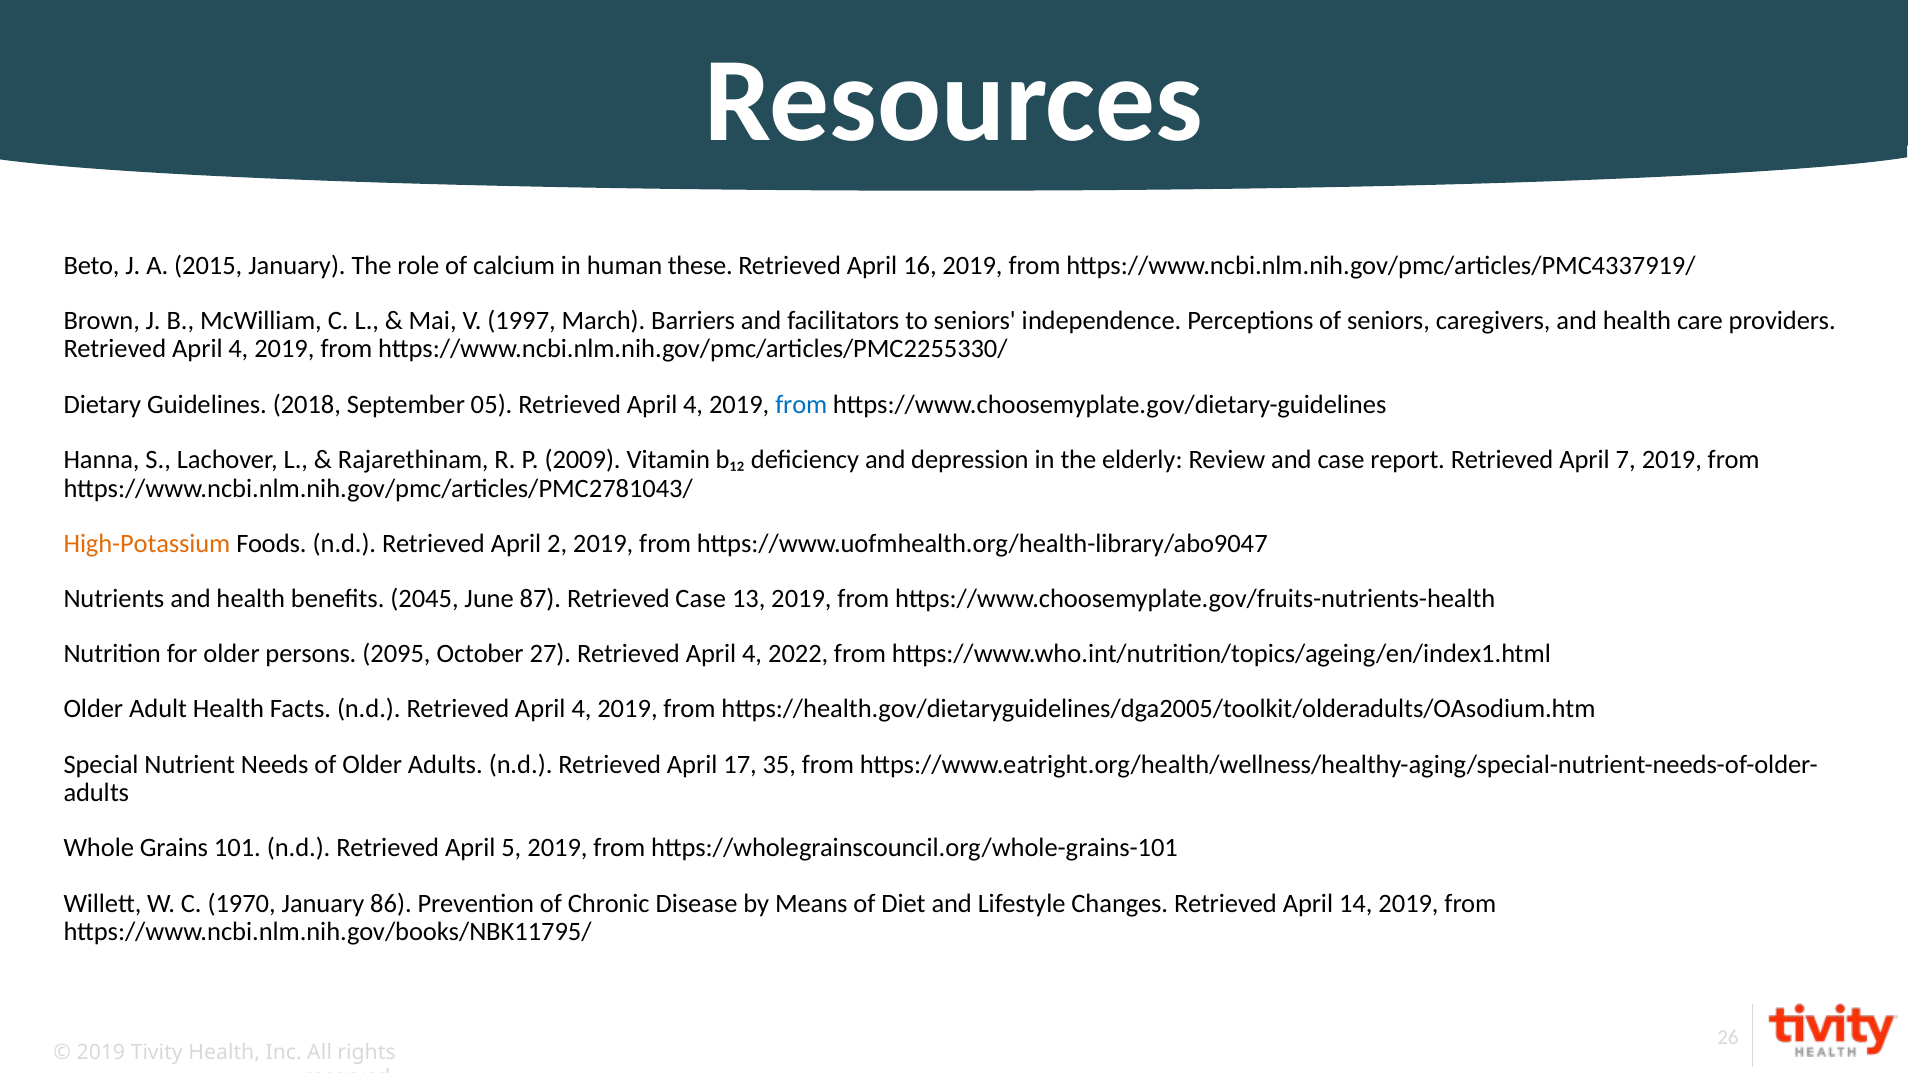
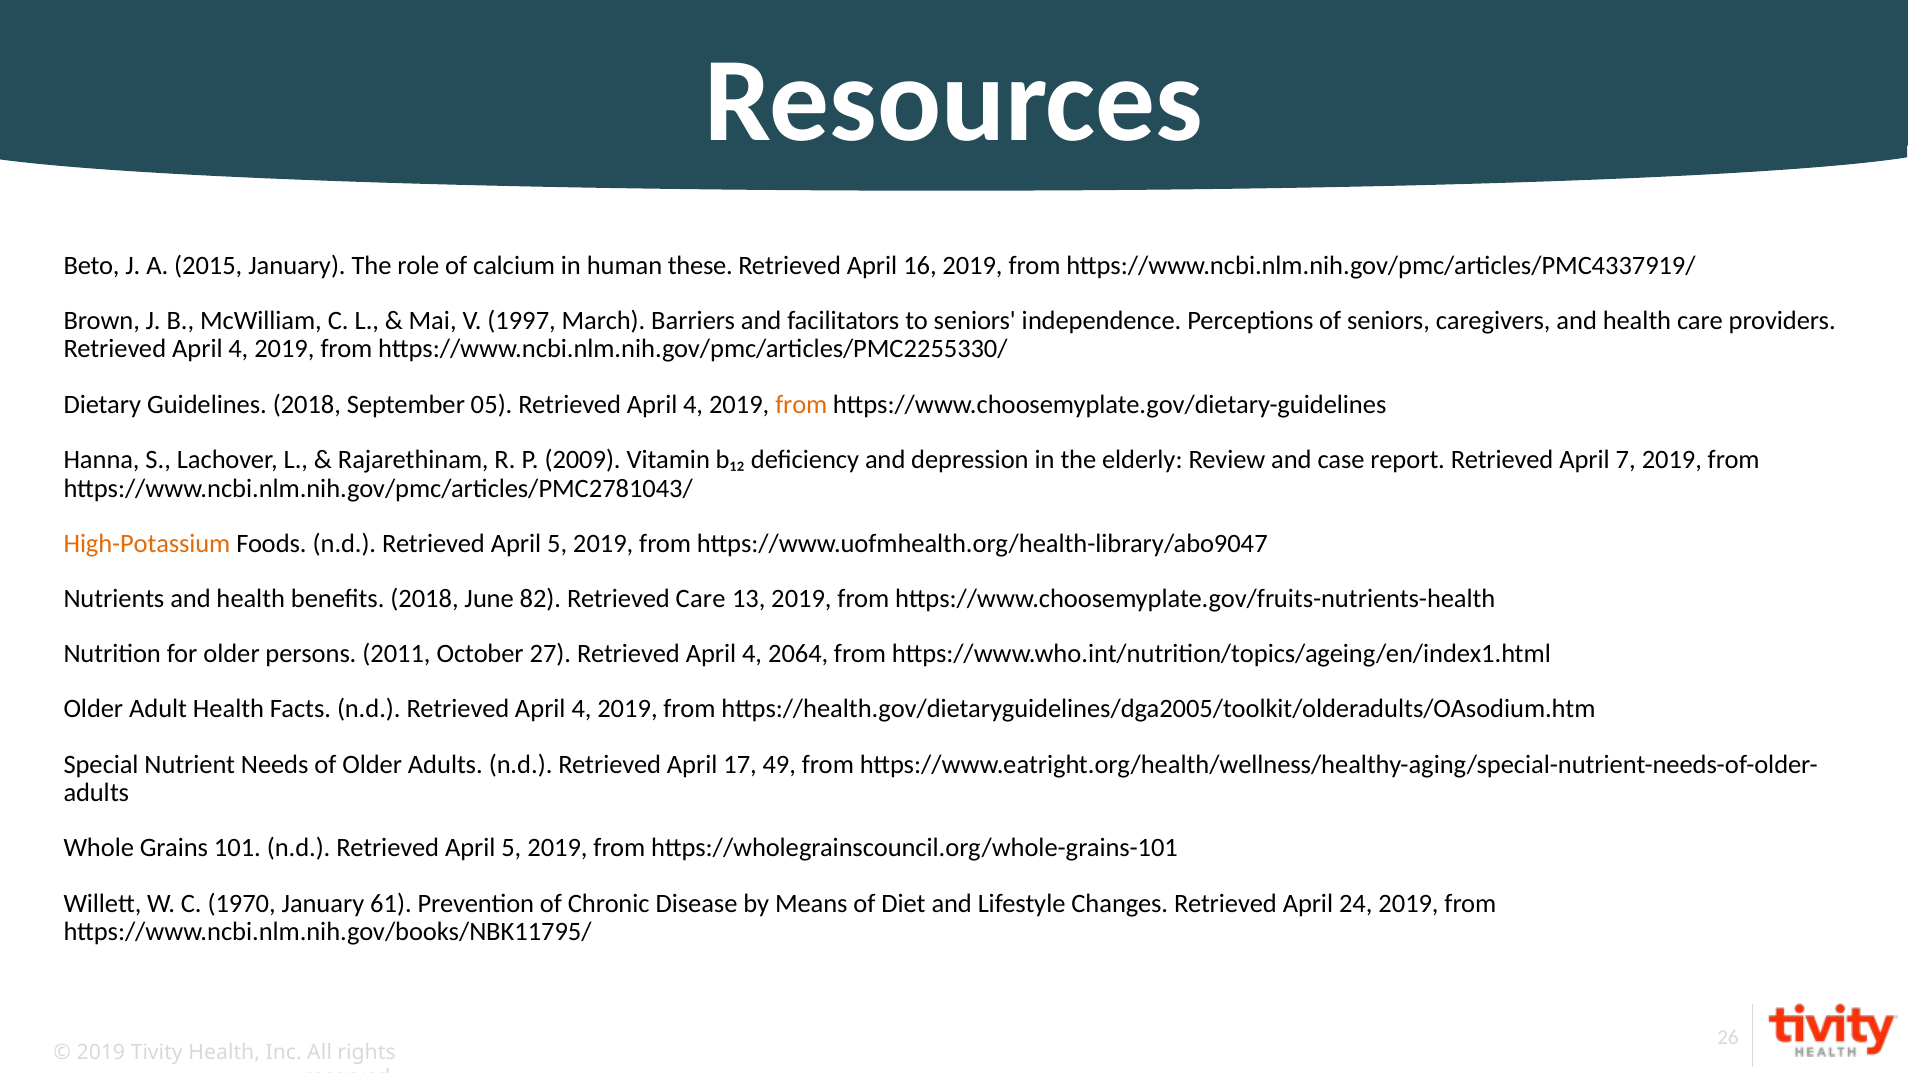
from at (801, 405) colour: blue -> orange
2 at (557, 544): 2 -> 5
benefits 2045: 2045 -> 2018
87: 87 -> 82
Retrieved Case: Case -> Care
2095: 2095 -> 2011
2022: 2022 -> 2064
35: 35 -> 49
86: 86 -> 61
14: 14 -> 24
